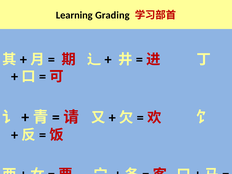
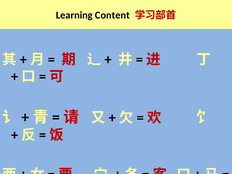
Grading: Grading -> Content
